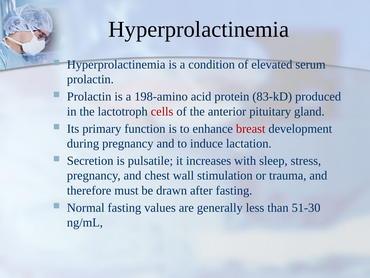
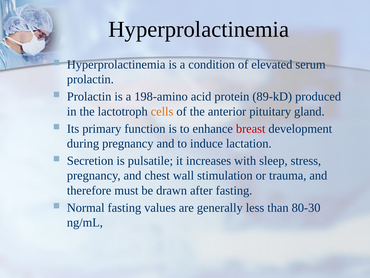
83-kD: 83-kD -> 89-kD
cells colour: red -> orange
51-30: 51-30 -> 80-30
